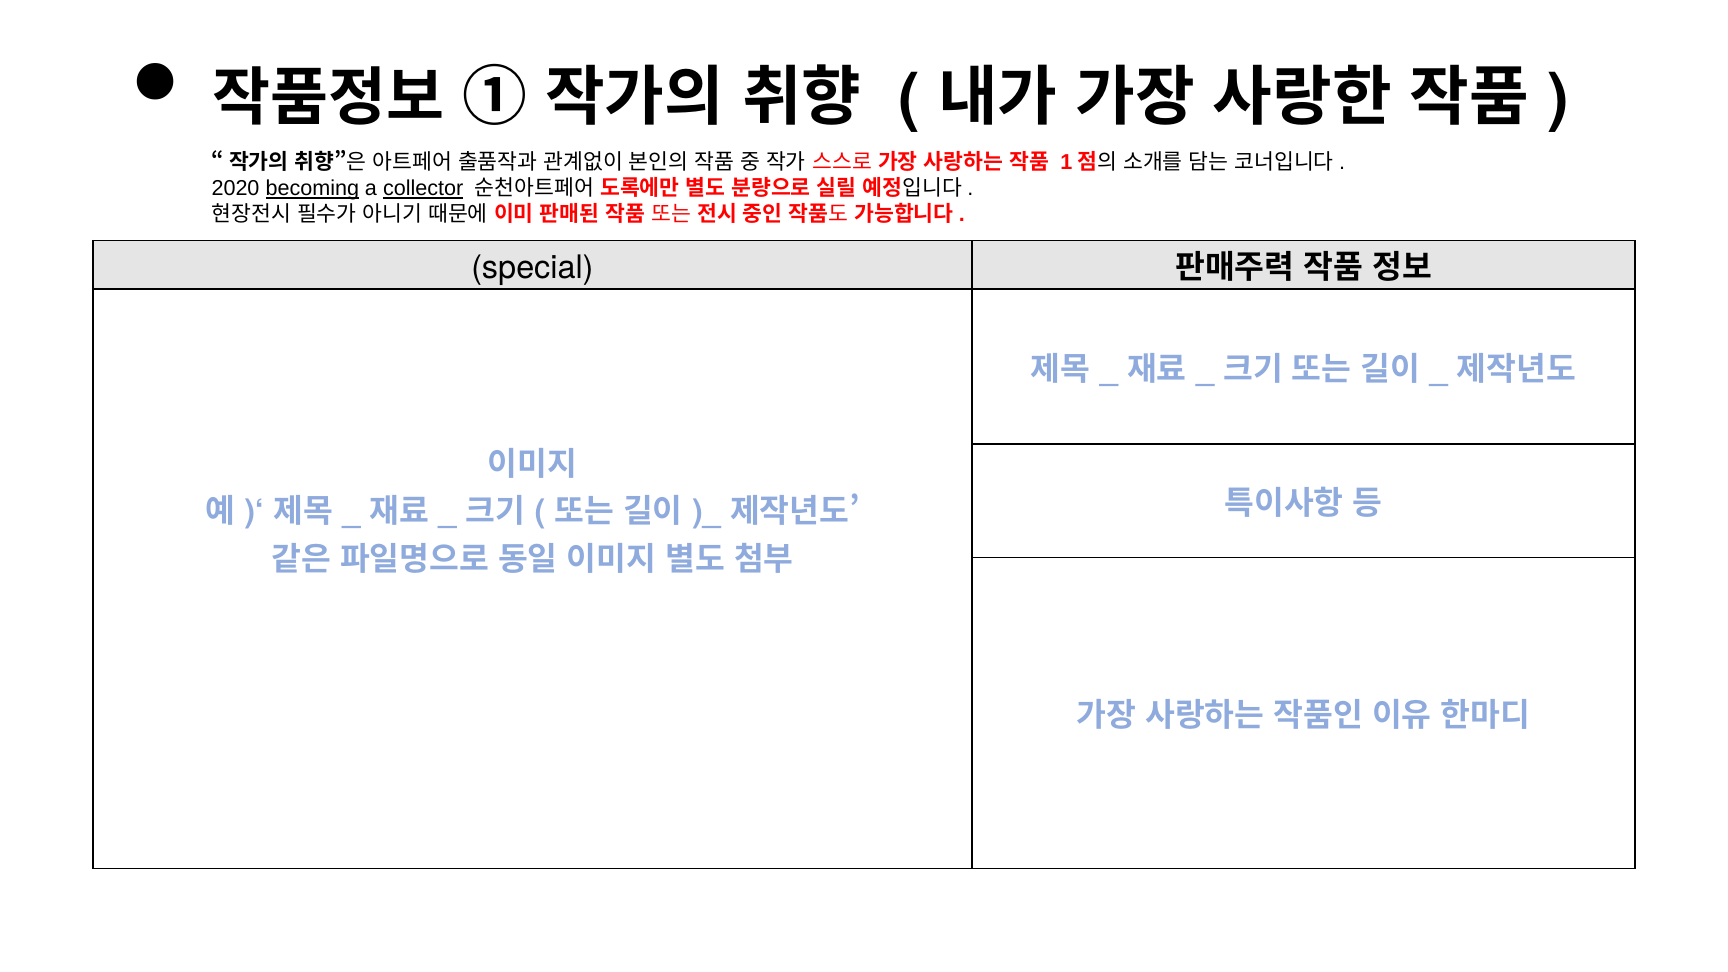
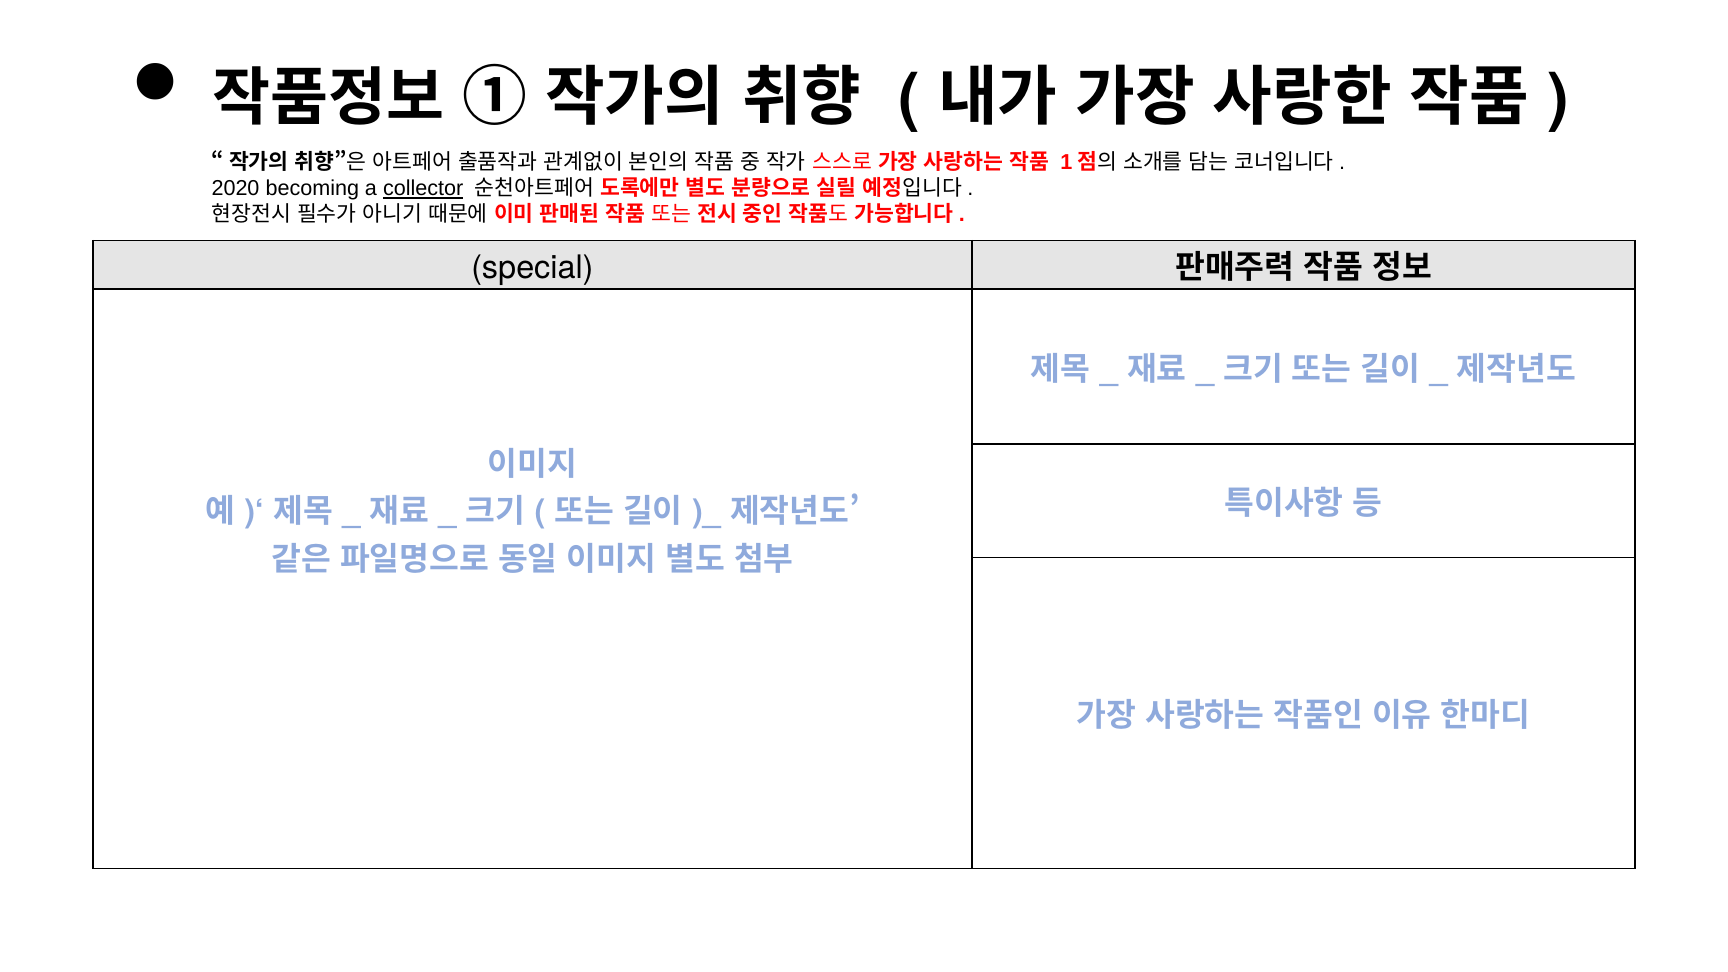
becoming underline: present -> none
